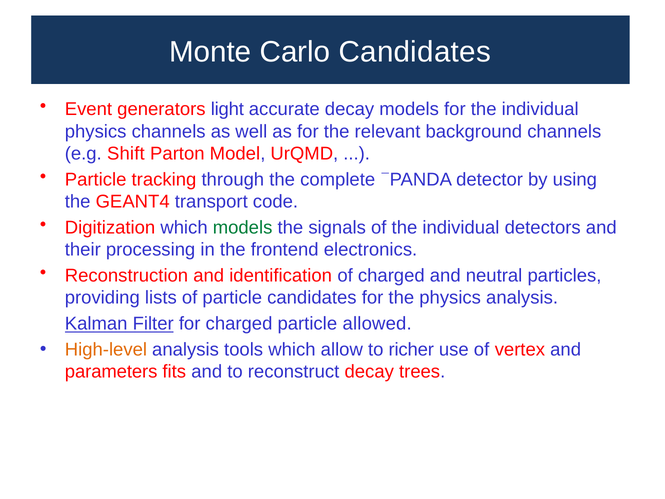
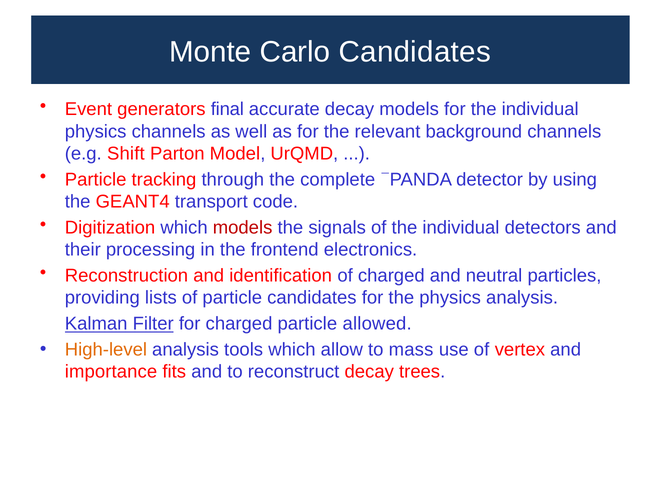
light: light -> final
models at (243, 227) colour: green -> red
richer: richer -> mass
parameters: parameters -> importance
